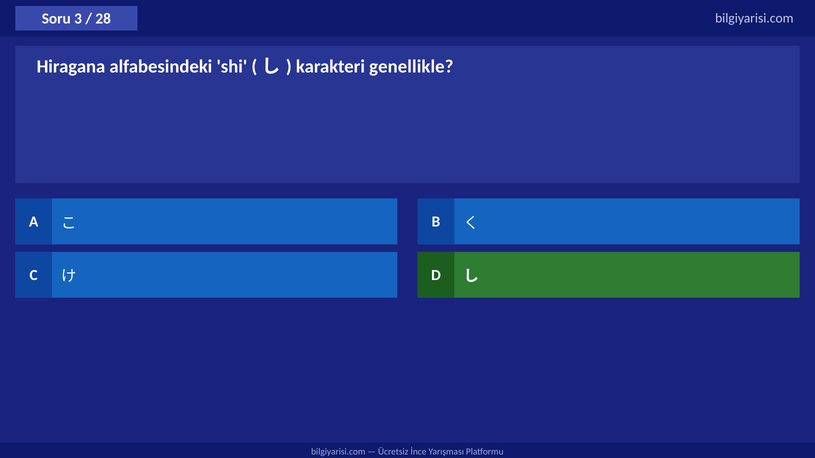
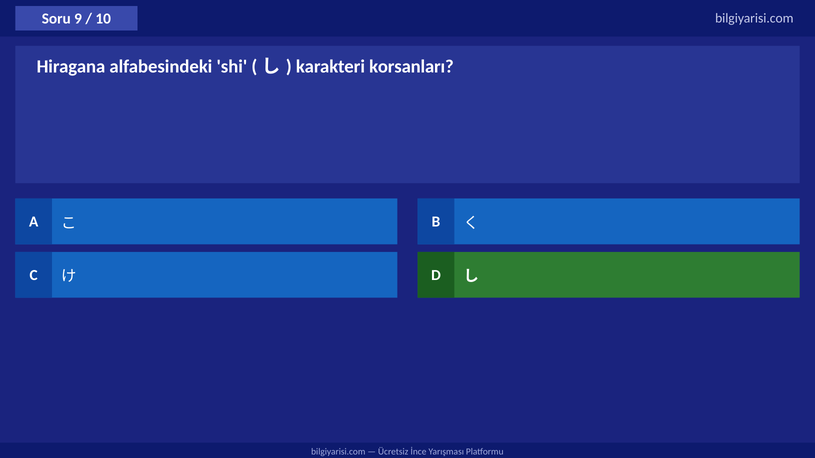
3: 3 -> 9
28: 28 -> 10
genellikle: genellikle -> korsanları
